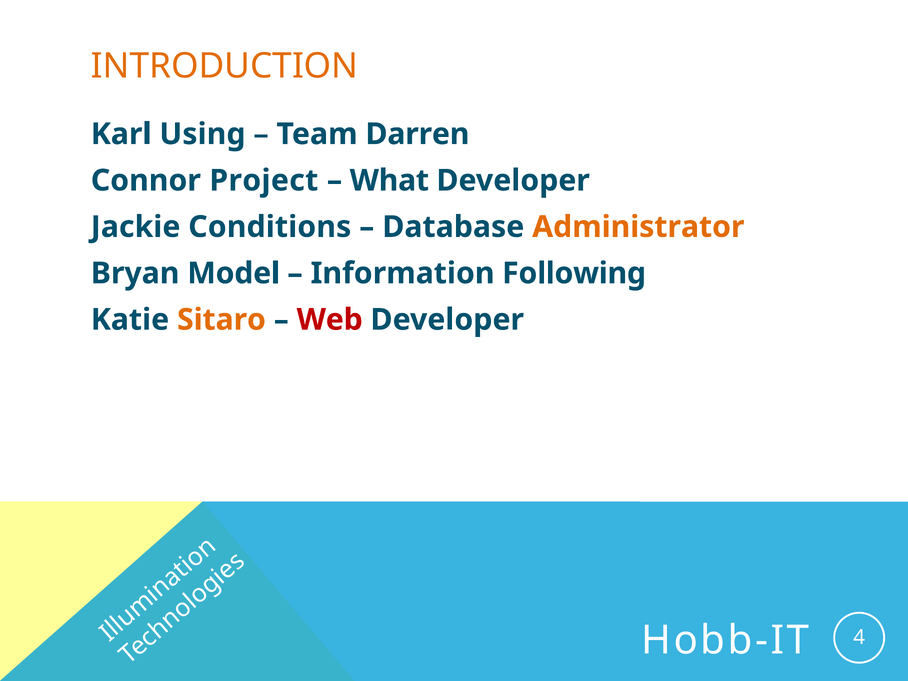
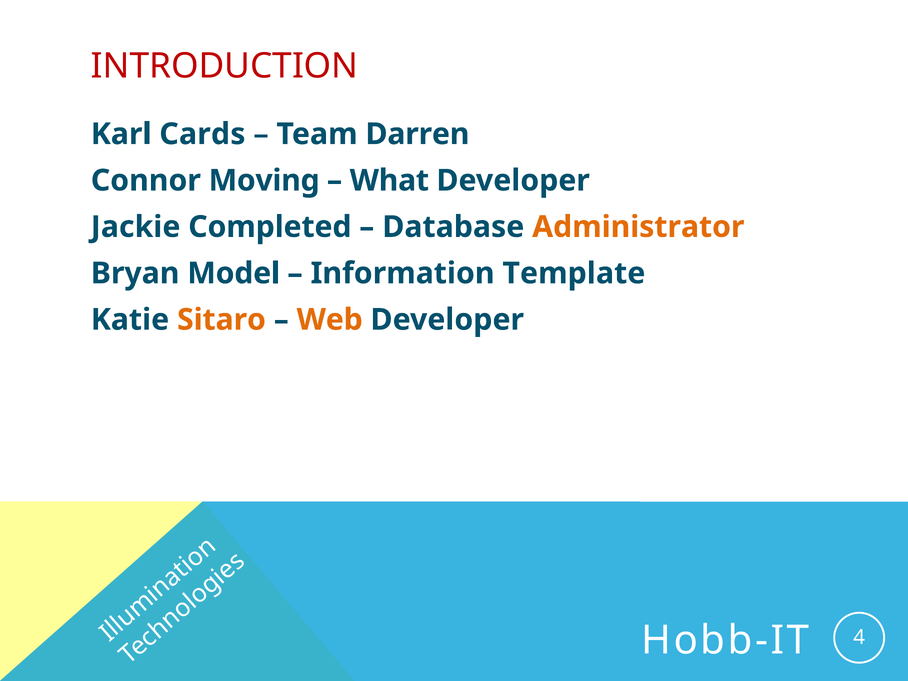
INTRODUCTION colour: orange -> red
Using: Using -> Cards
Project: Project -> Moving
Conditions: Conditions -> Completed
Following: Following -> Template
Web colour: red -> orange
